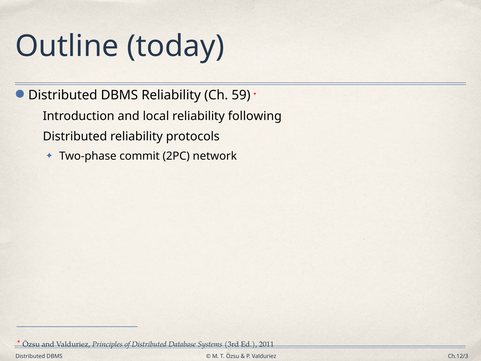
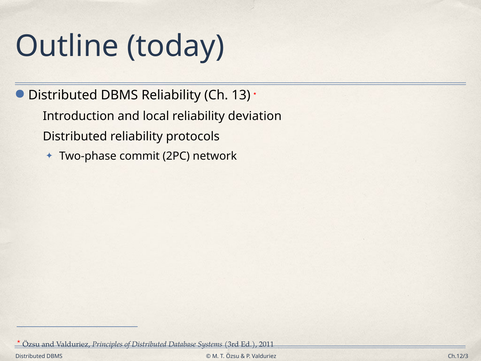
59: 59 -> 13
following: following -> deviation
